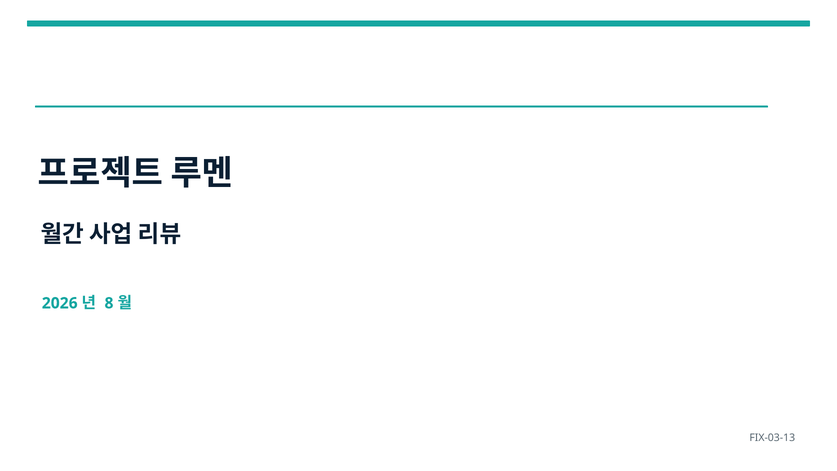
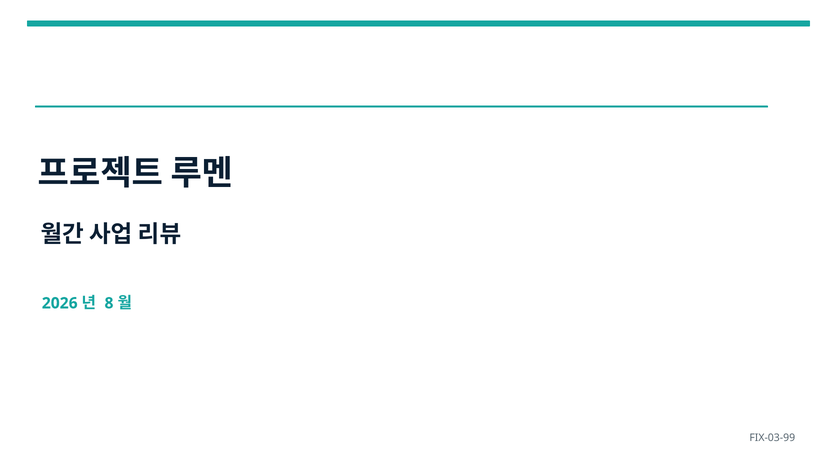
FIX-03-13: FIX-03-13 -> FIX-03-99
